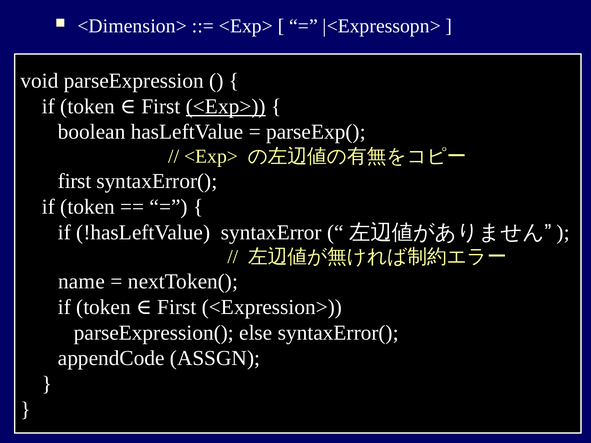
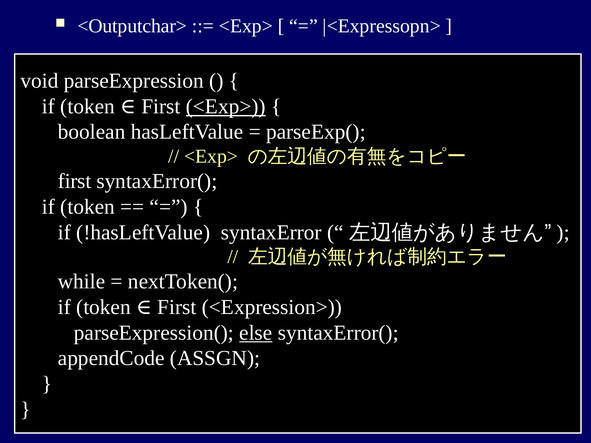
<Dimension>: <Dimension> -> <Outputchar>
name: name -> while
else underline: none -> present
